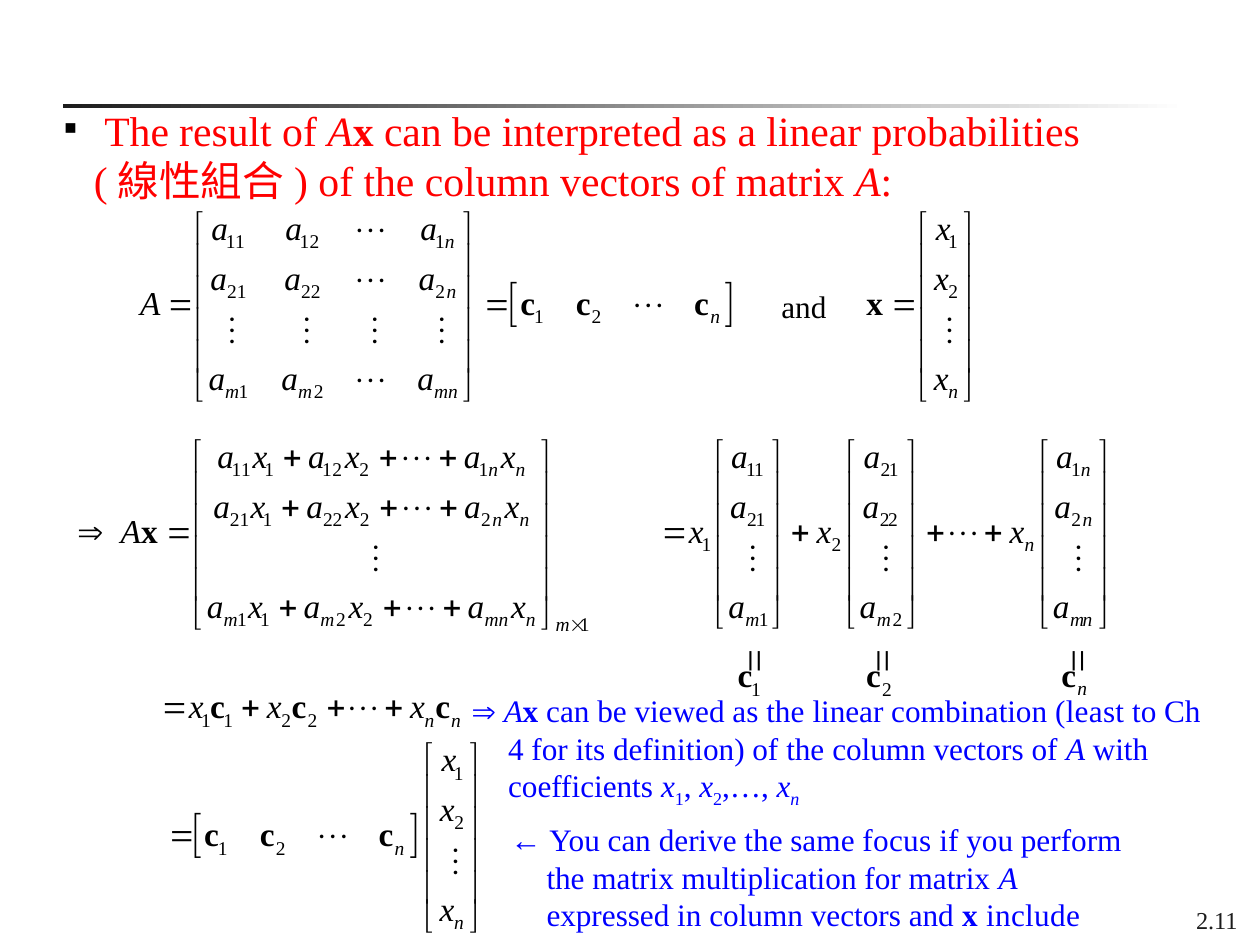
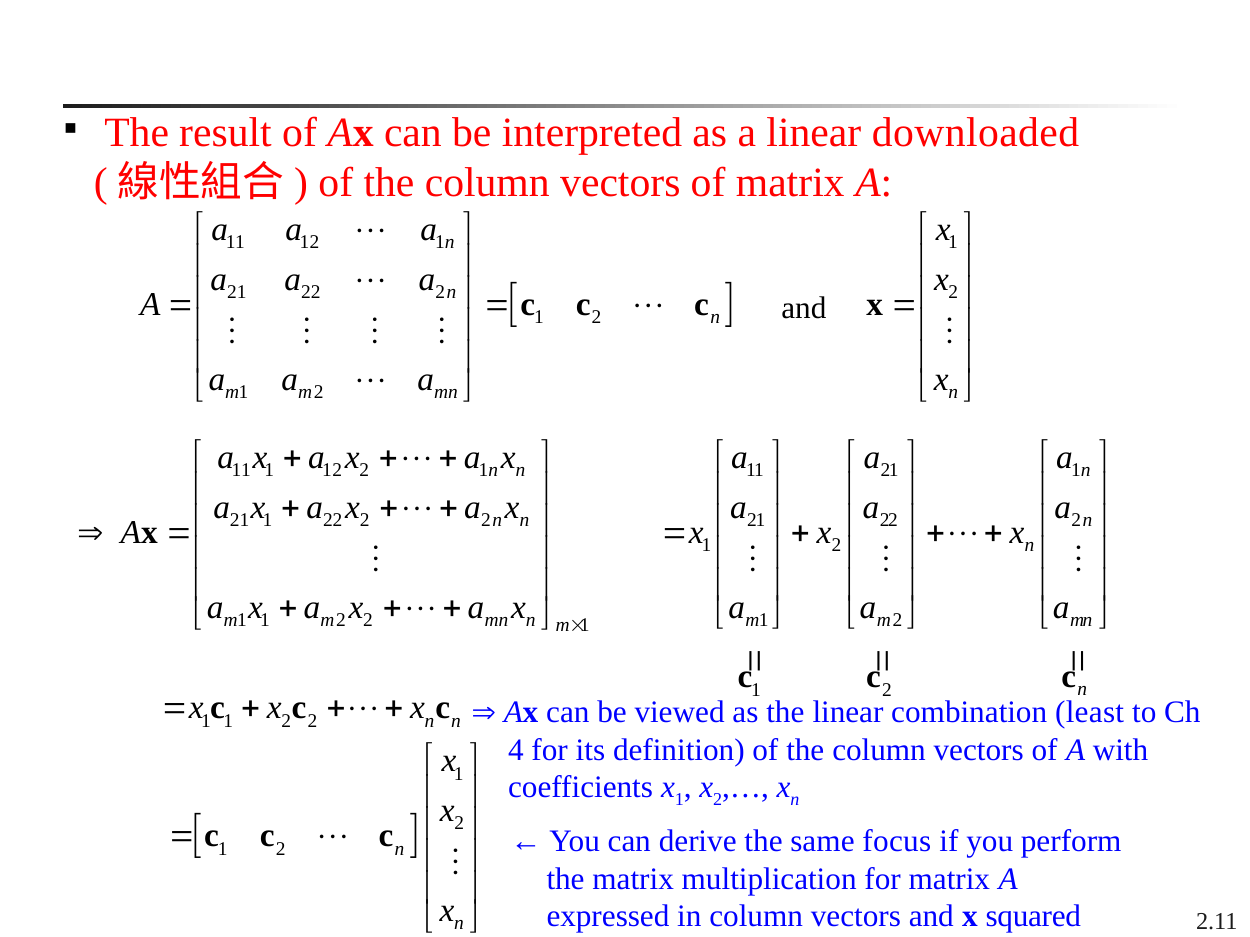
probabilities: probabilities -> downloaded
include: include -> squared
